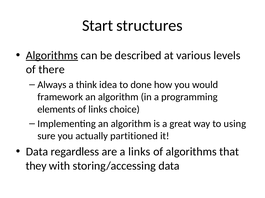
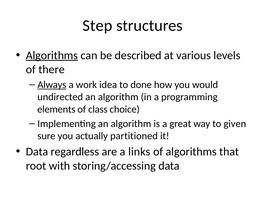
Start: Start -> Step
Always underline: none -> present
think: think -> work
framework: framework -> undirected
of links: links -> class
using: using -> given
they: they -> root
